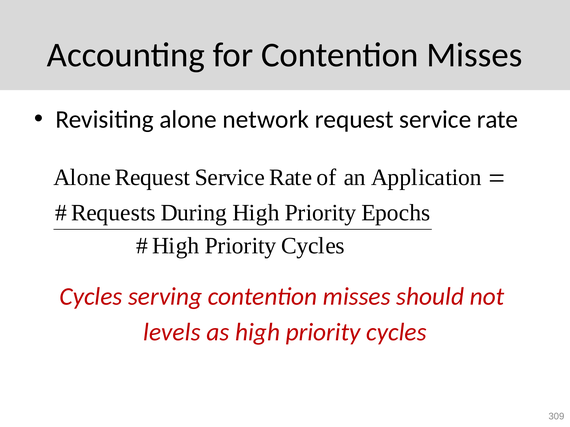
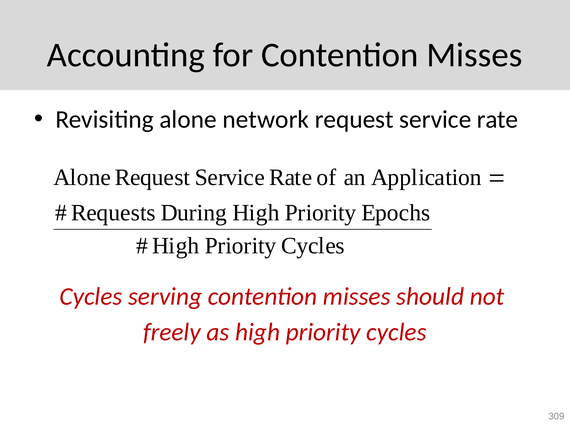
levels: levels -> freely
